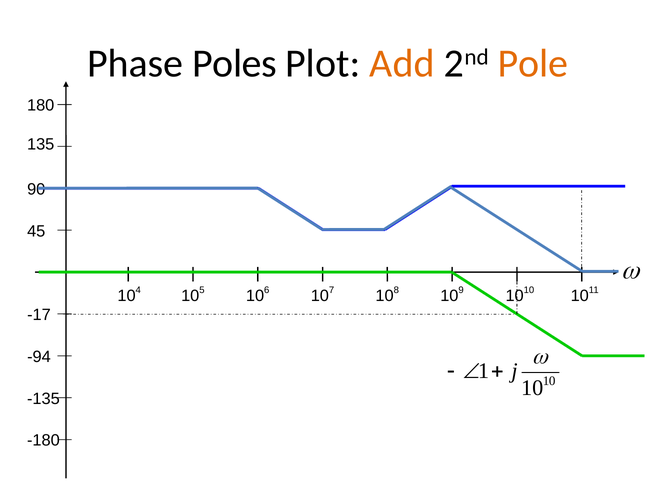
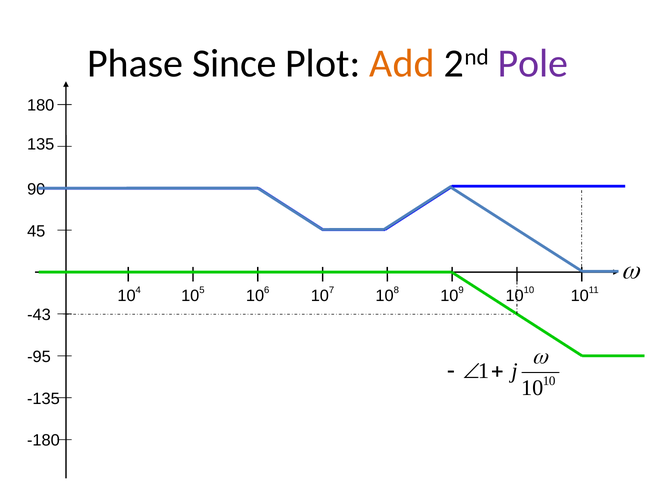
Poles: Poles -> Since
Pole colour: orange -> purple
-17: -17 -> -43
-94: -94 -> -95
